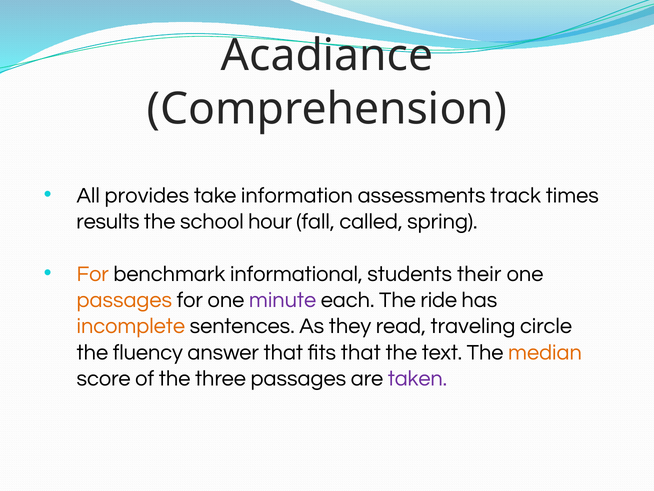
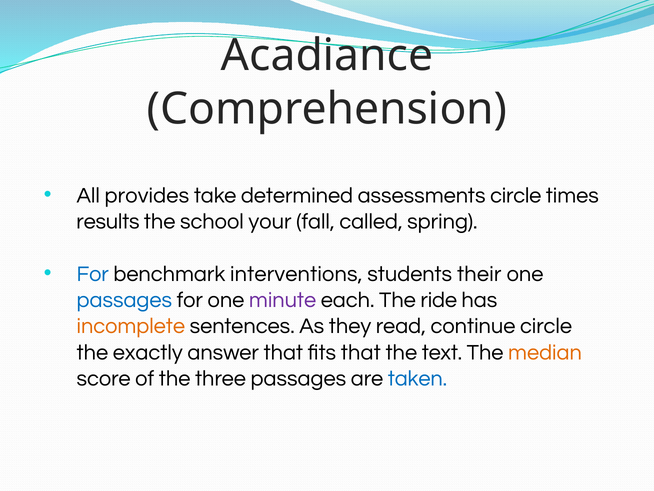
information: information -> determined
assessments track: track -> circle
hour: hour -> your
For at (93, 274) colour: orange -> blue
informational: informational -> interventions
passages at (124, 300) colour: orange -> blue
traveling: traveling -> continue
fluency: fluency -> exactly
taken colour: purple -> blue
